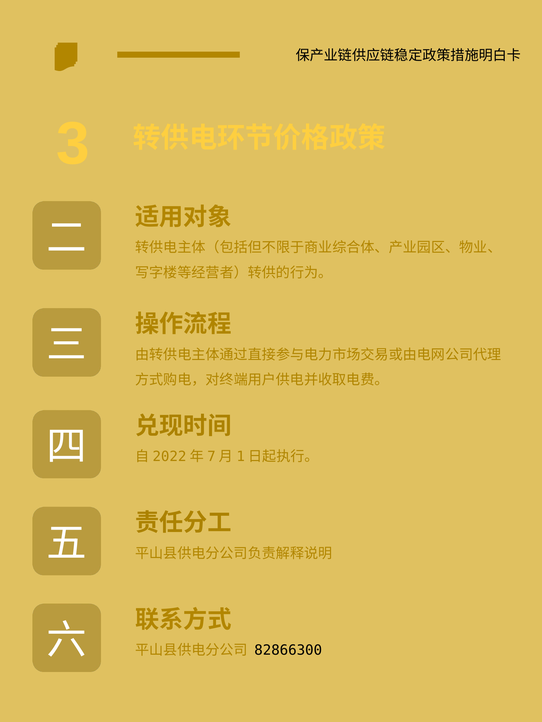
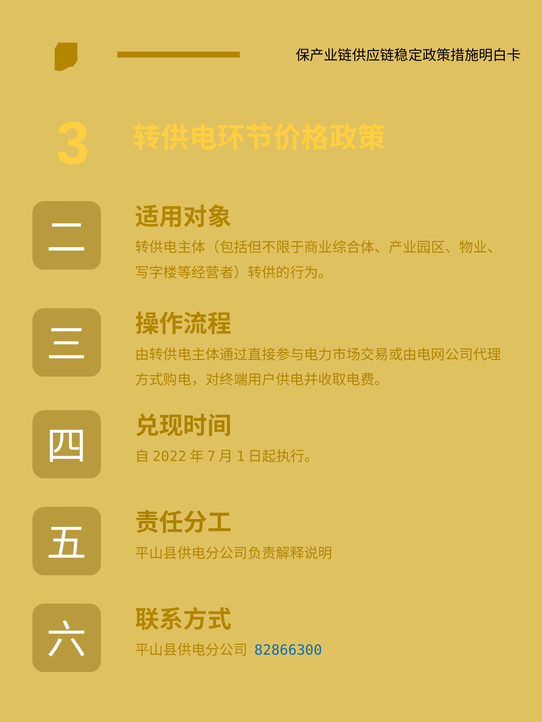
82866300 colour: black -> blue
